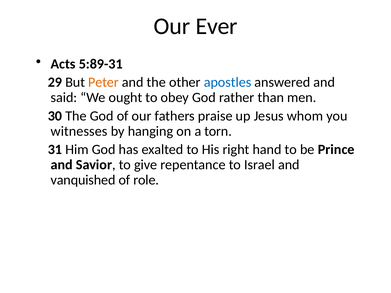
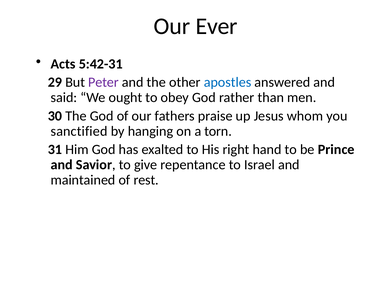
5:89-31: 5:89-31 -> 5:42-31
Peter colour: orange -> purple
witnesses: witnesses -> sanctified
vanquished: vanquished -> maintained
role: role -> rest
